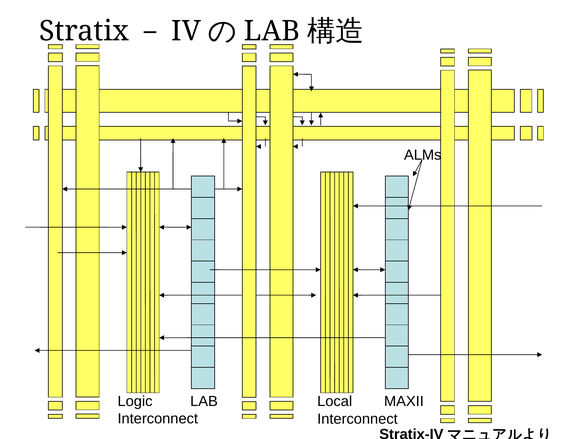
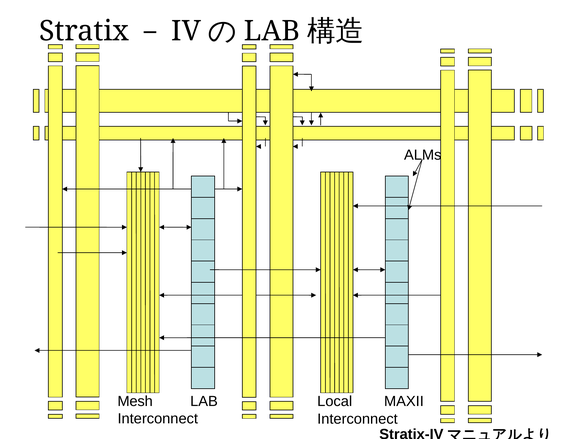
Logic: Logic -> Mesh
